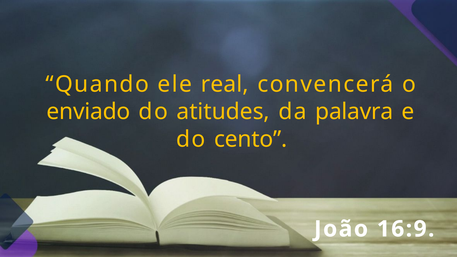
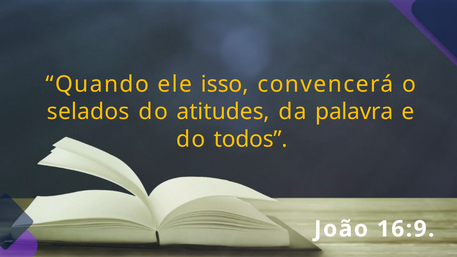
real: real -> isso
enviado: enviado -> selados
cento: cento -> todos
